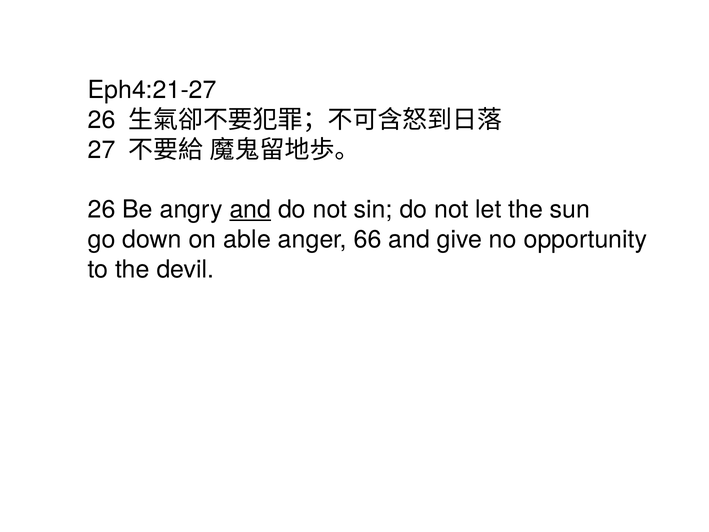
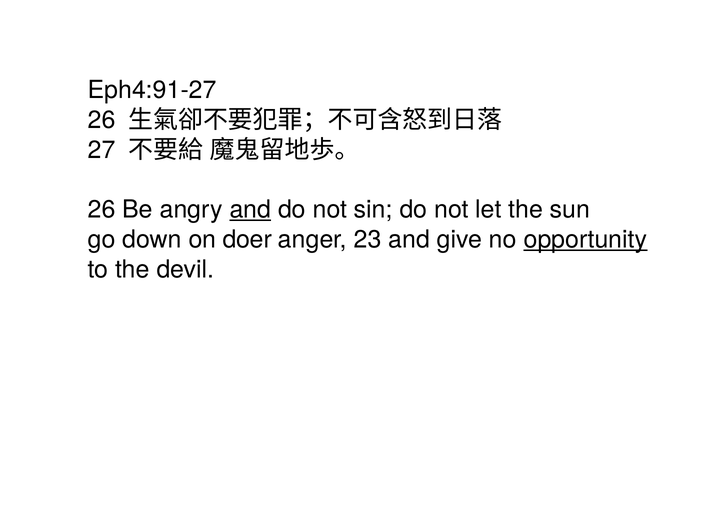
Eph4:21-27: Eph4:21-27 -> Eph4:91-27
able: able -> doer
66: 66 -> 23
opportunity underline: none -> present
